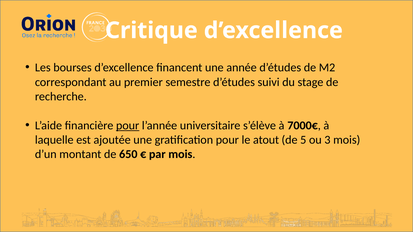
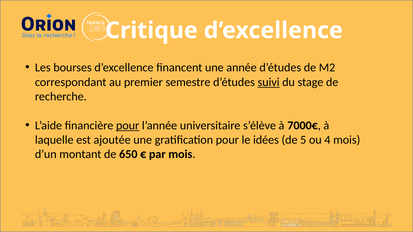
suivi underline: none -> present
atout: atout -> idées
3: 3 -> 4
